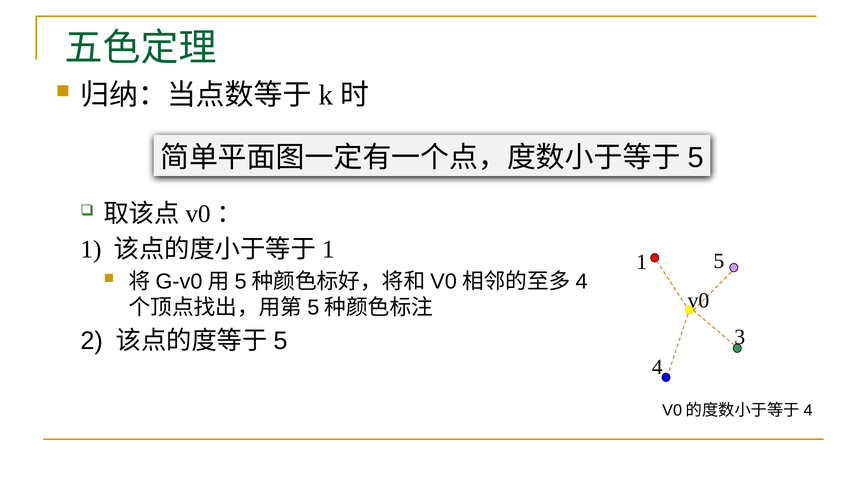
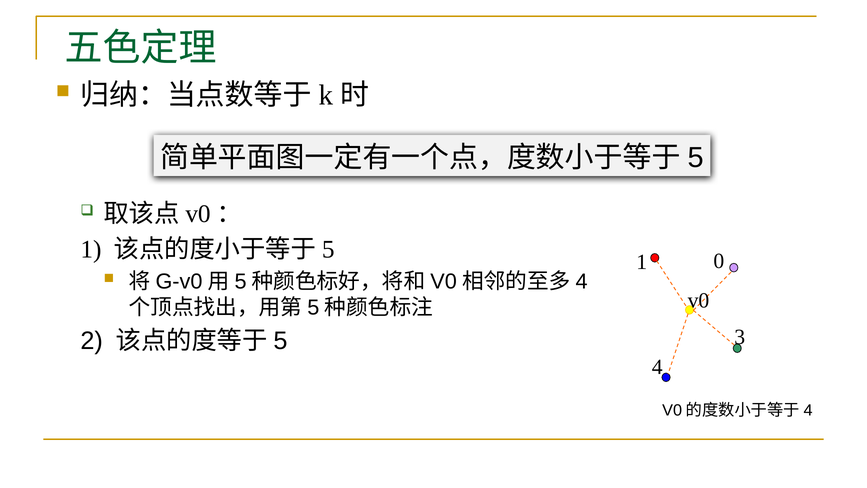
1 at (328, 249): 1 -> 5
1 5: 5 -> 0
